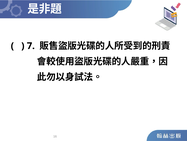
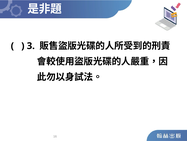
7: 7 -> 3
